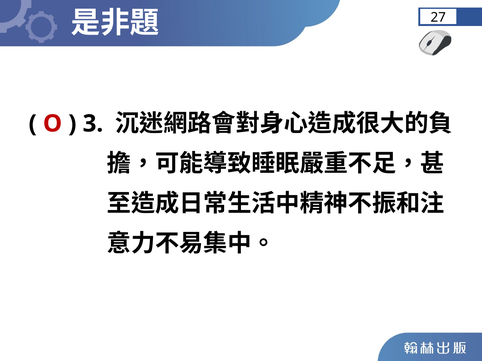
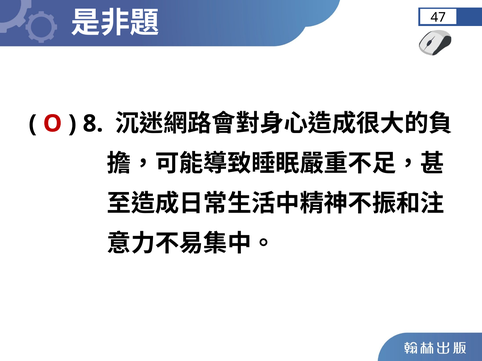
27: 27 -> 47
3: 3 -> 8
